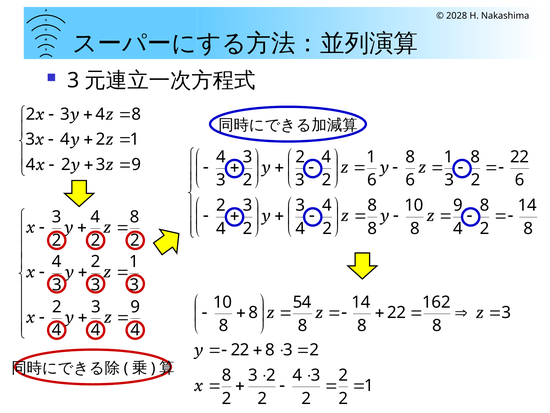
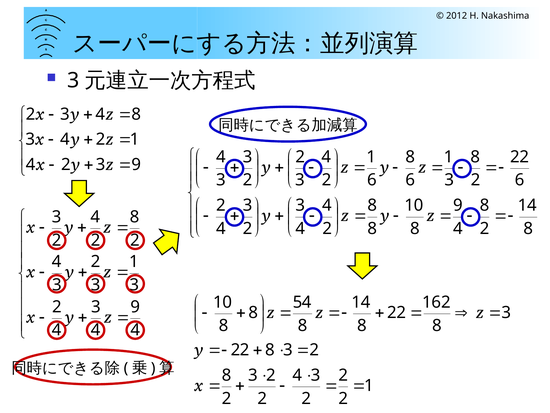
2028: 2028 -> 2012
